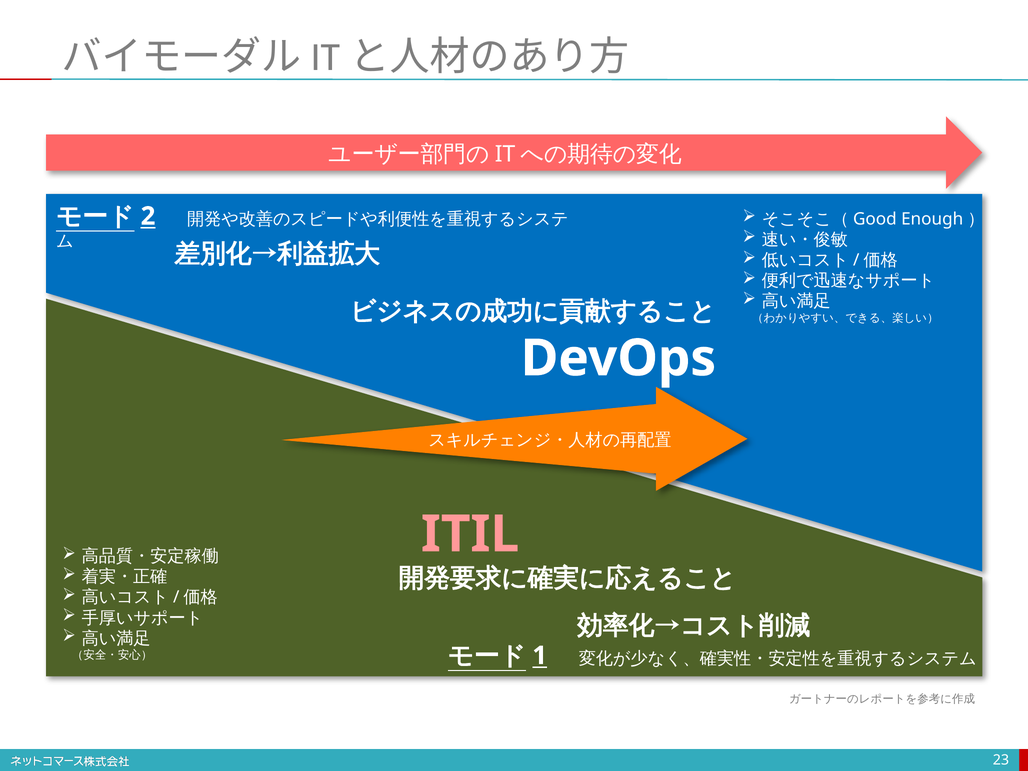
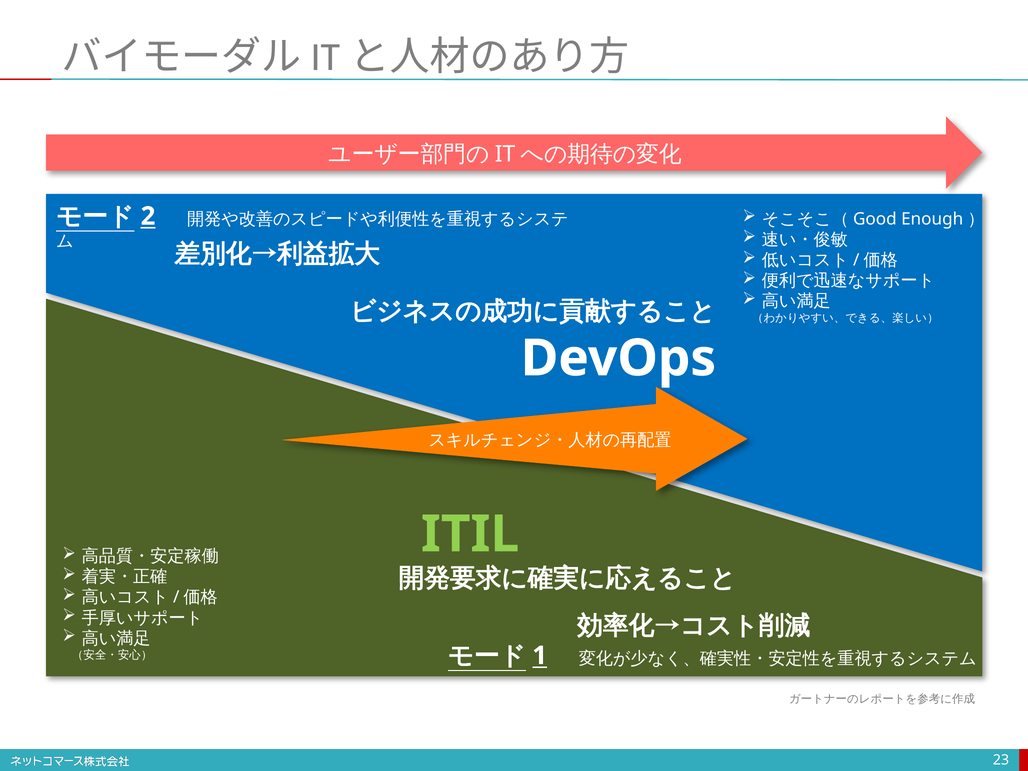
ITIL colour: pink -> light green
